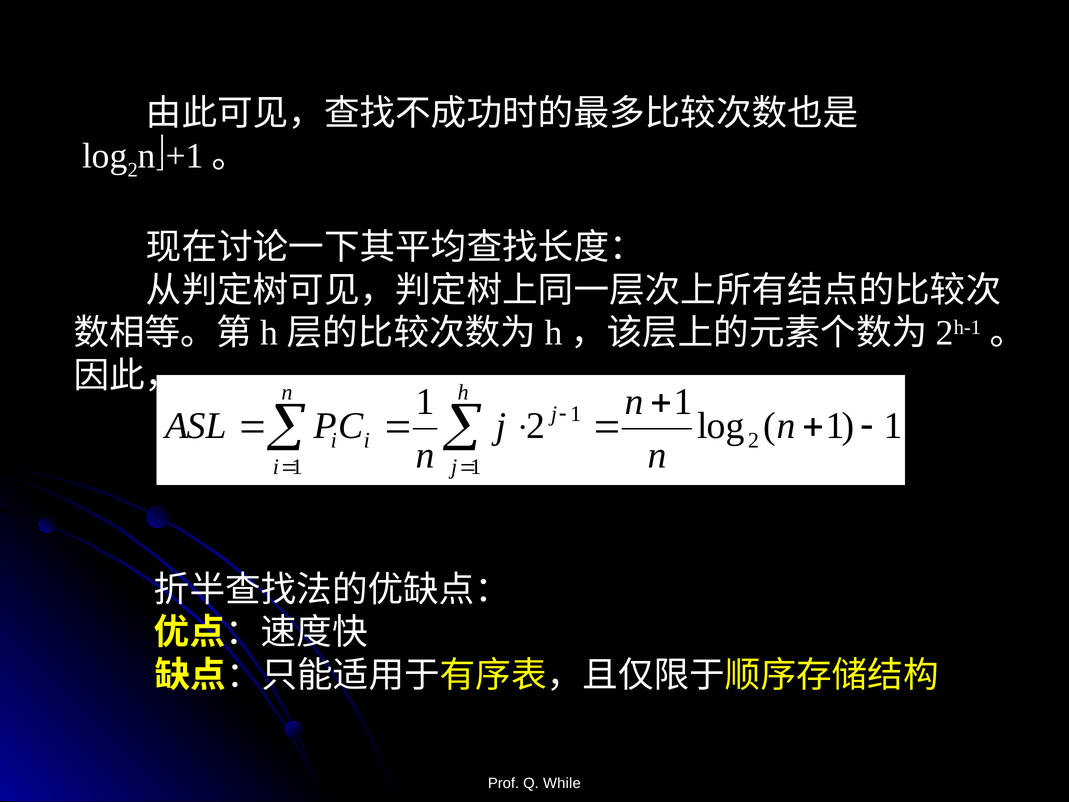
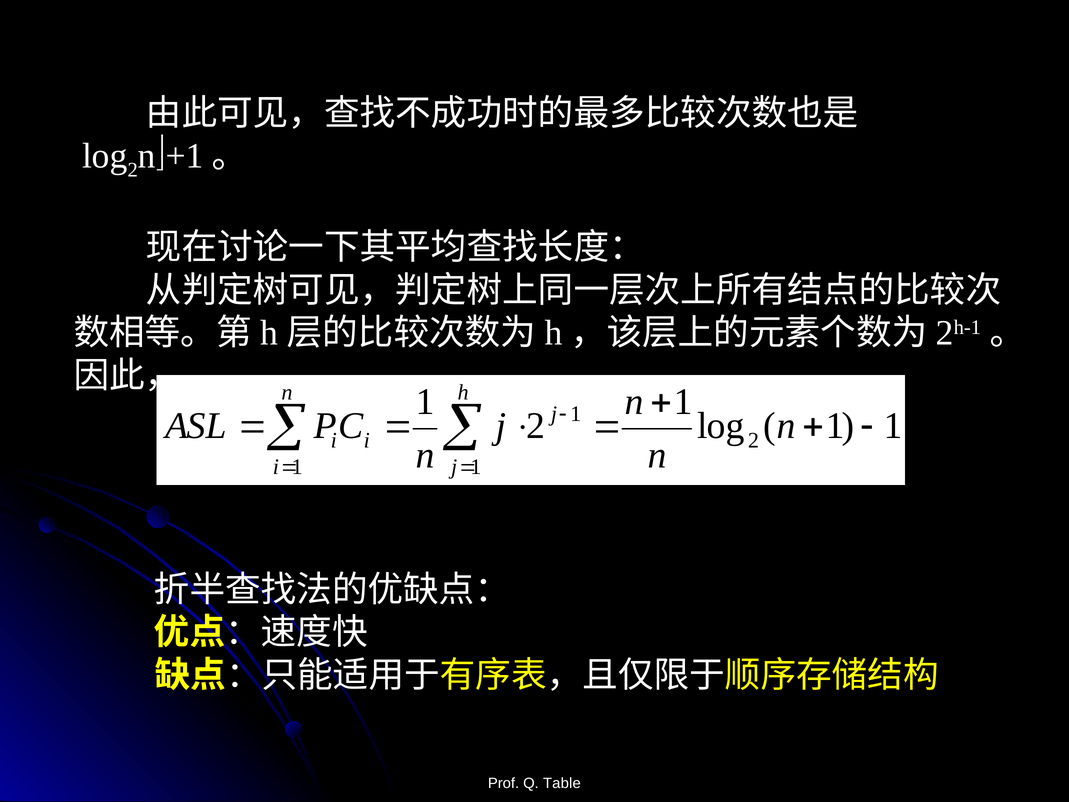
While: While -> Table
